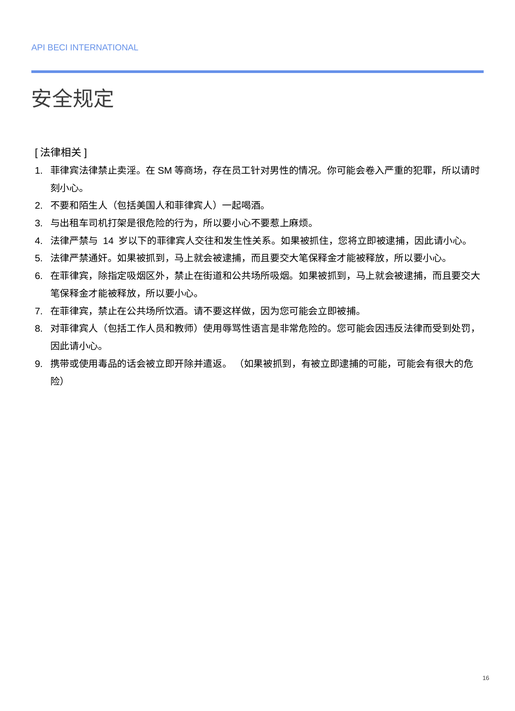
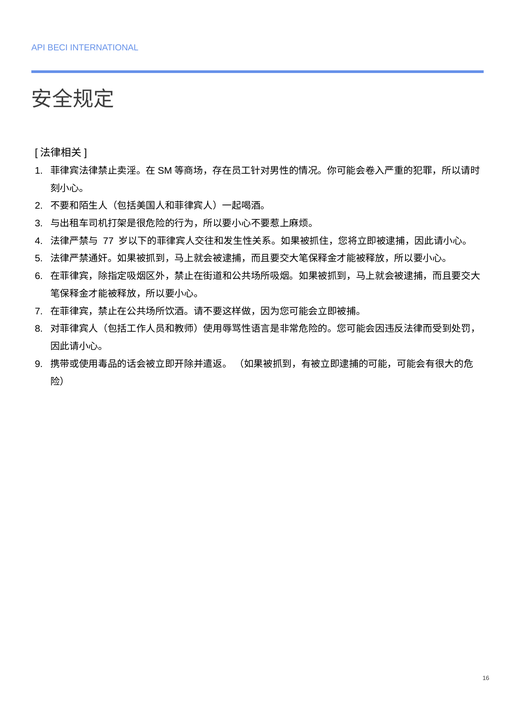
14: 14 -> 77
